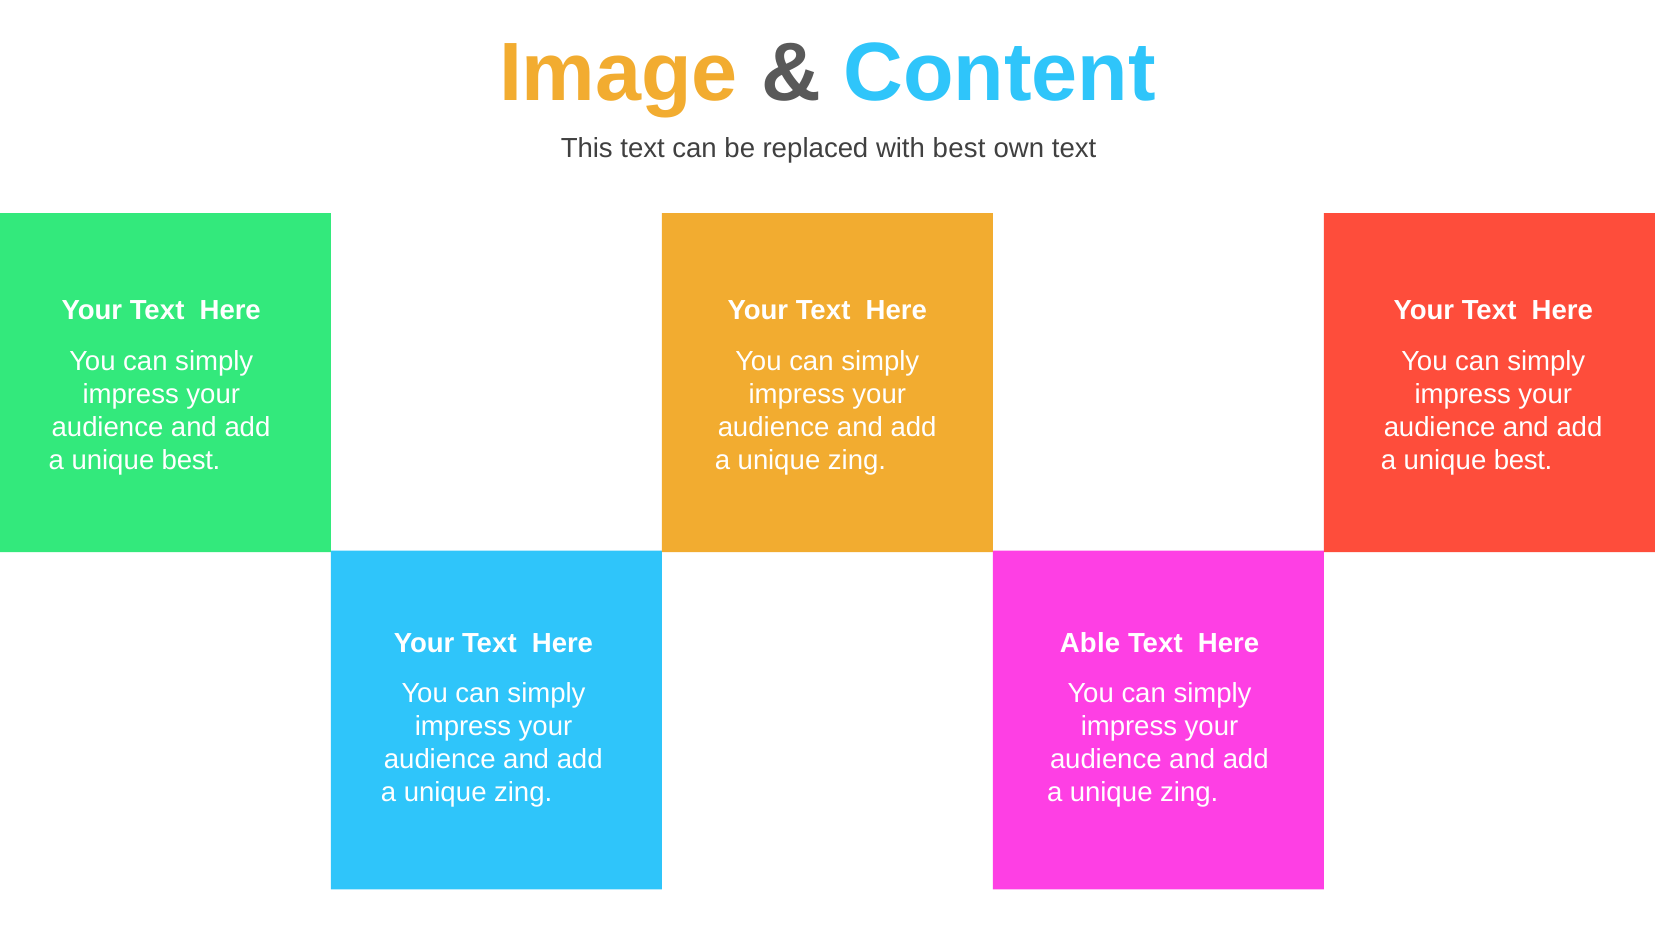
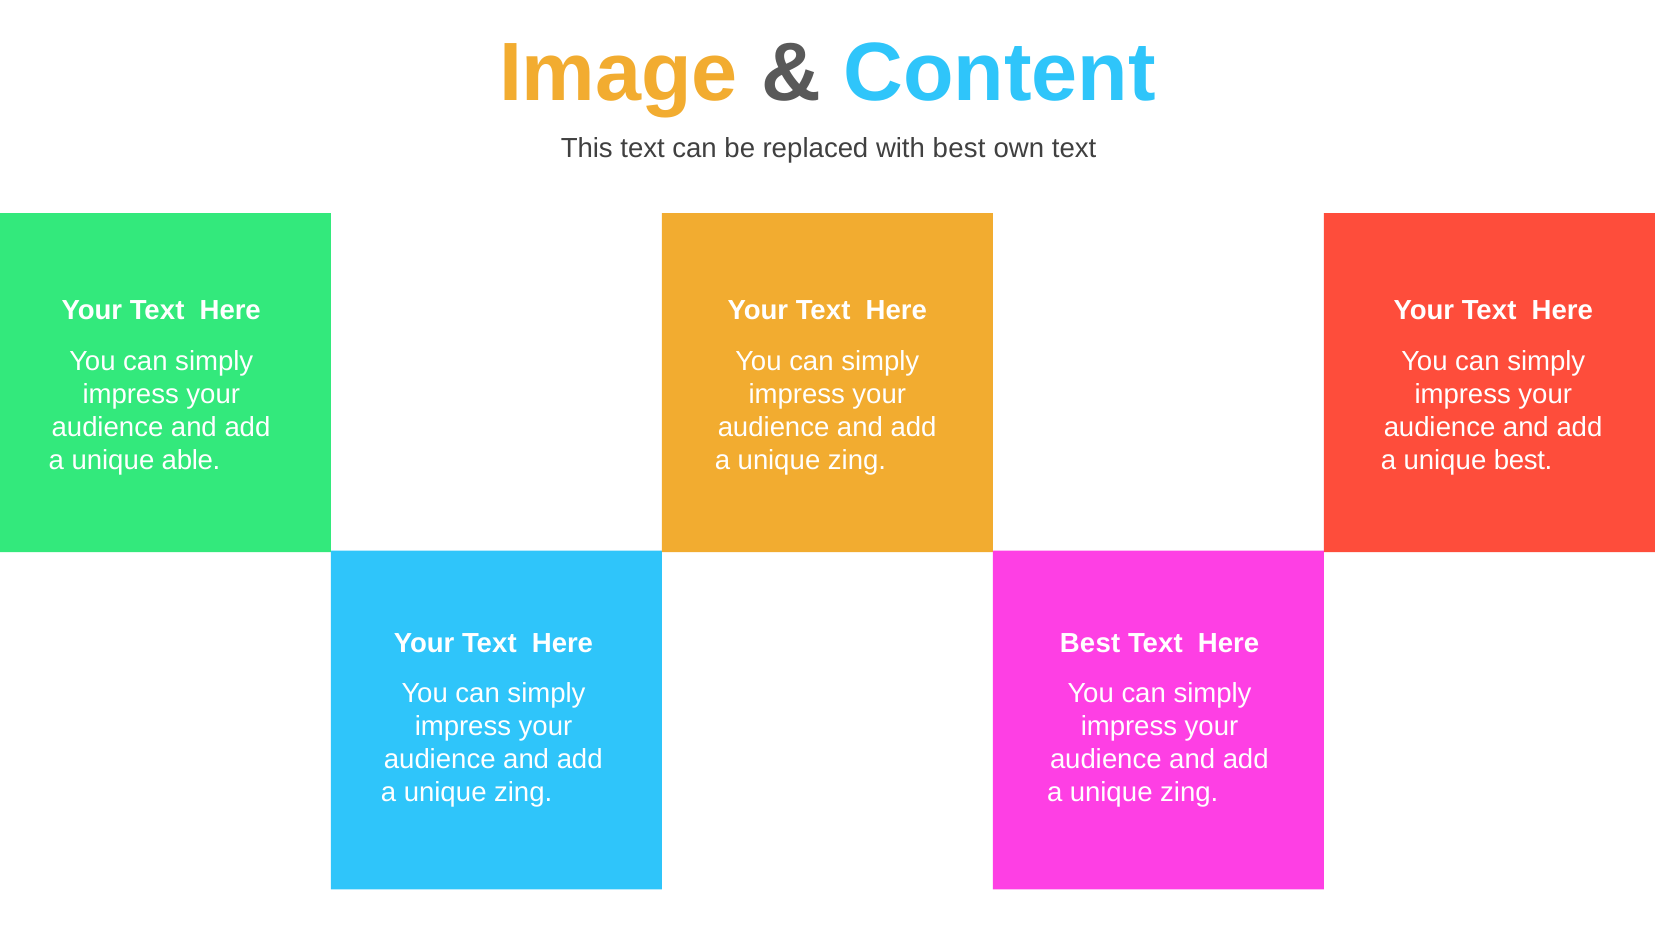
best at (191, 460): best -> able
Able at (1090, 643): Able -> Best
